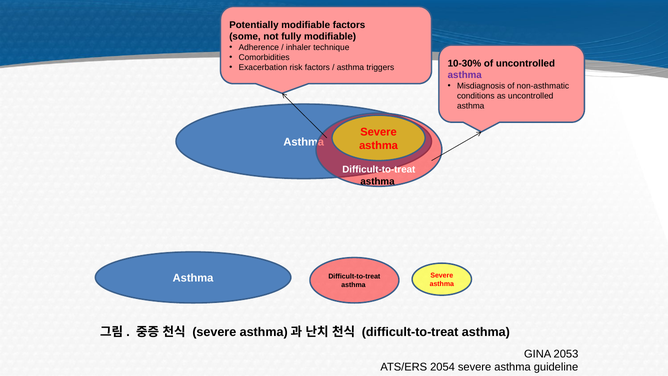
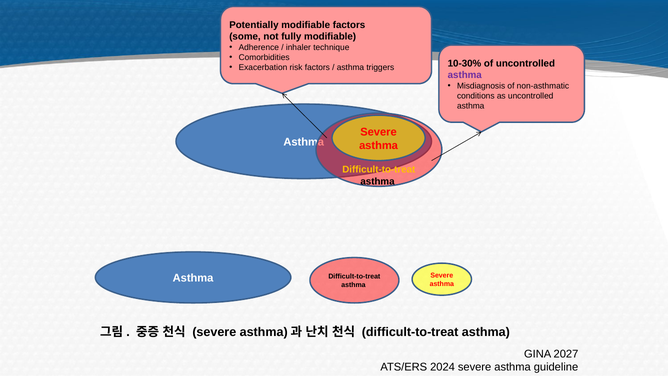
Difficult-to-treat at (379, 169) colour: white -> yellow
2053: 2053 -> 2027
2054: 2054 -> 2024
